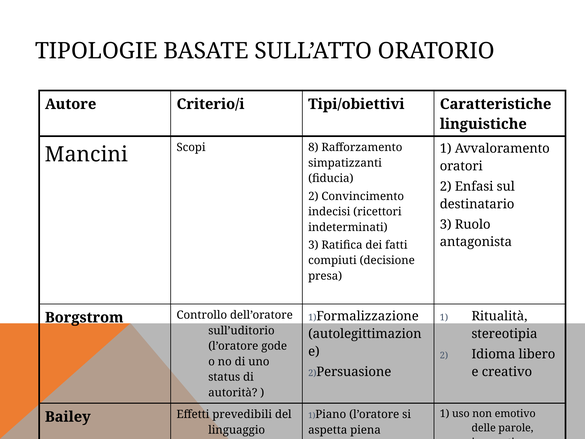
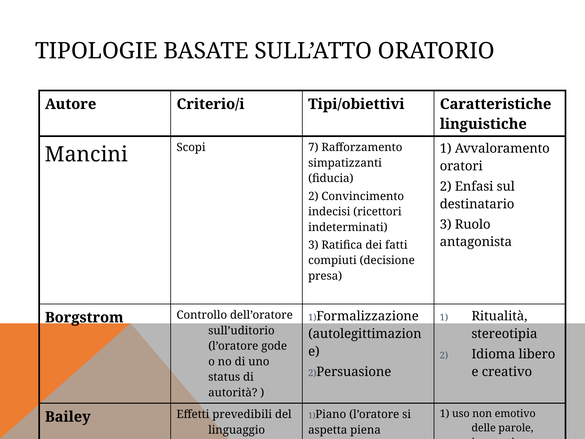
8: 8 -> 7
